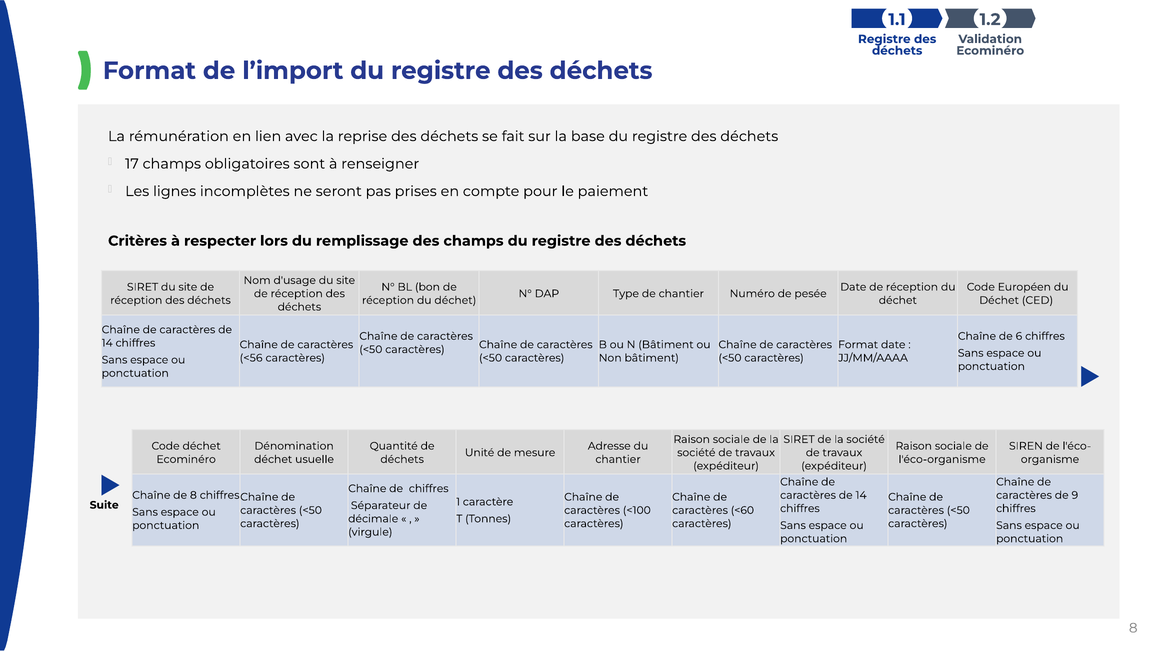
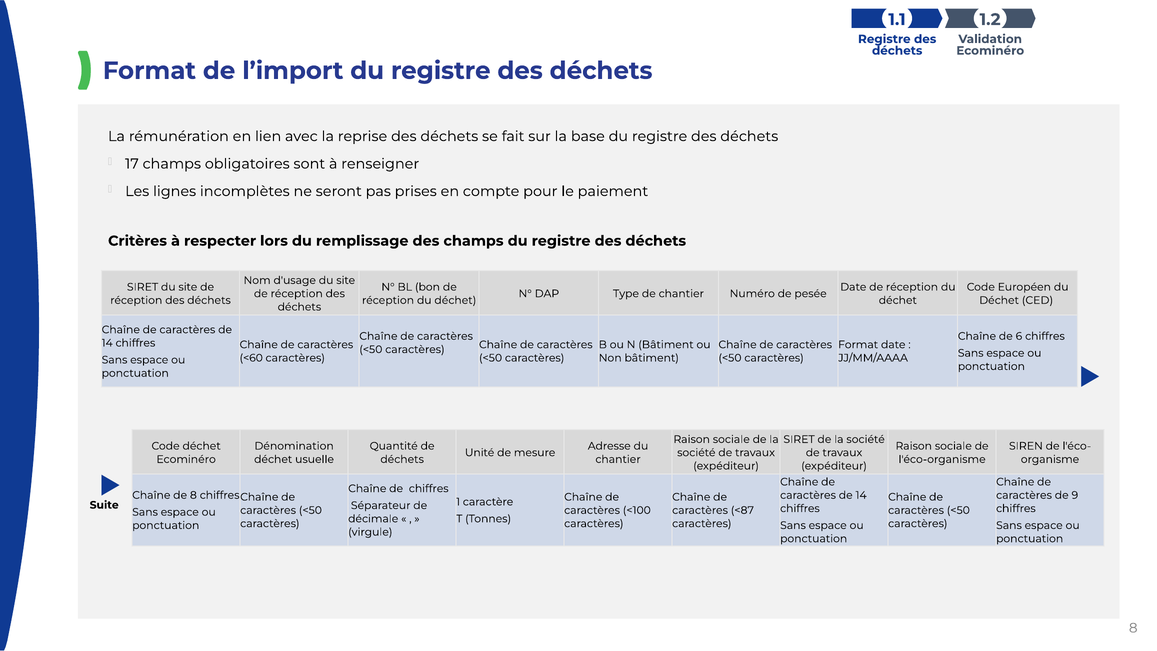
<56: <56 -> <60
<60: <60 -> <87
